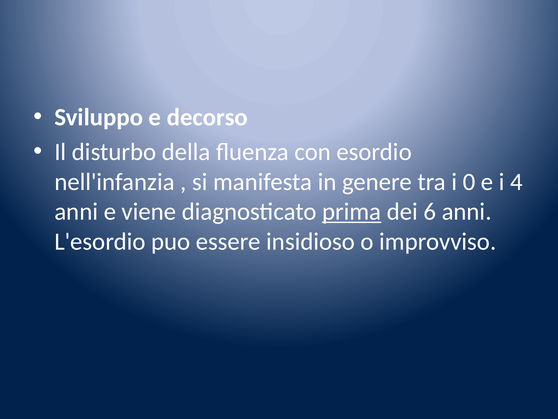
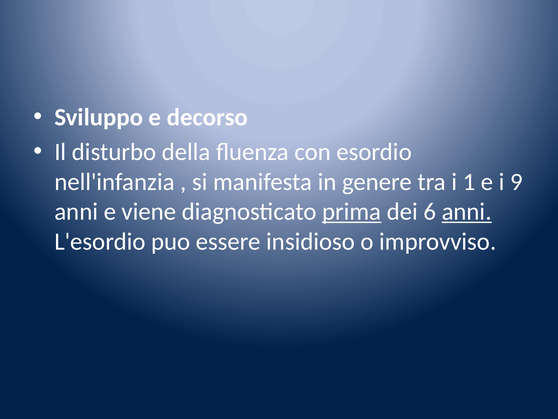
0: 0 -> 1
4: 4 -> 9
anni at (467, 211) underline: none -> present
